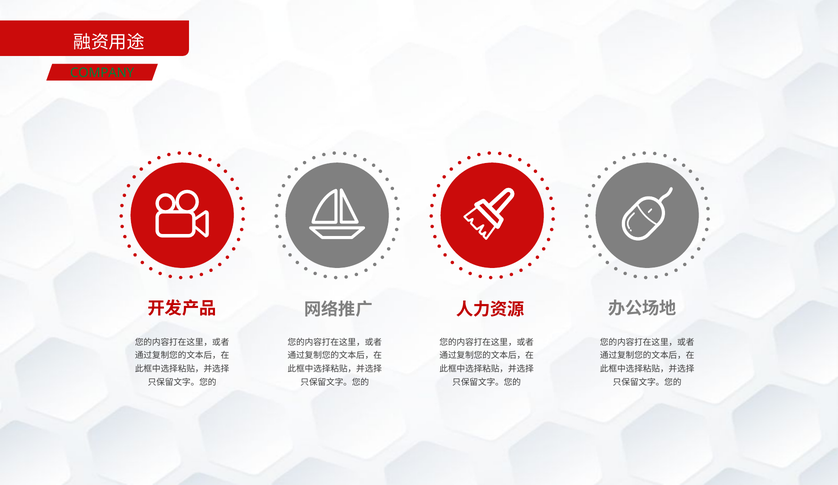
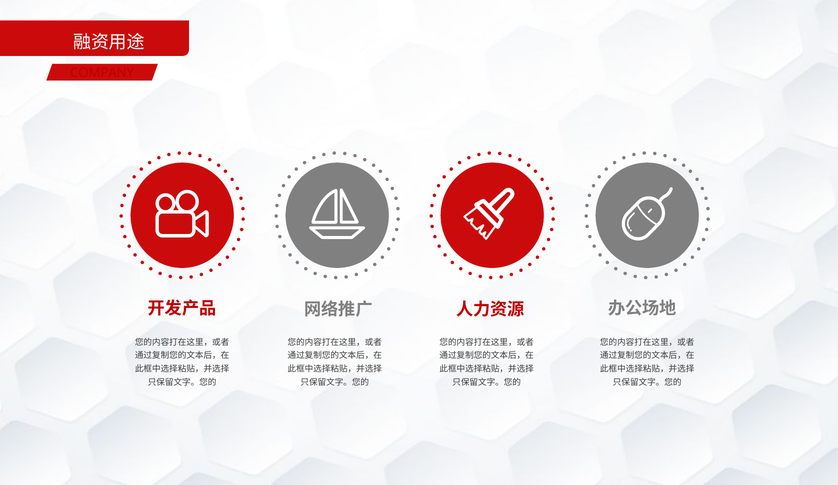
COMPANY colour: green -> red
